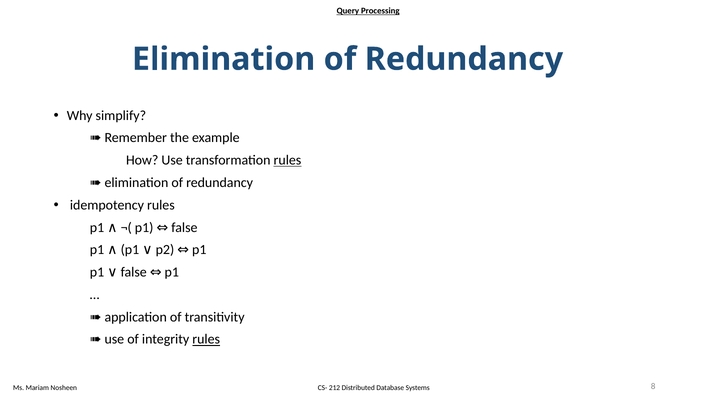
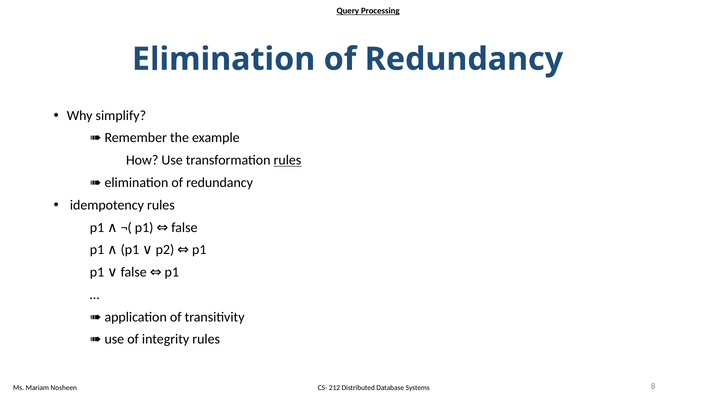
rules at (206, 339) underline: present -> none
